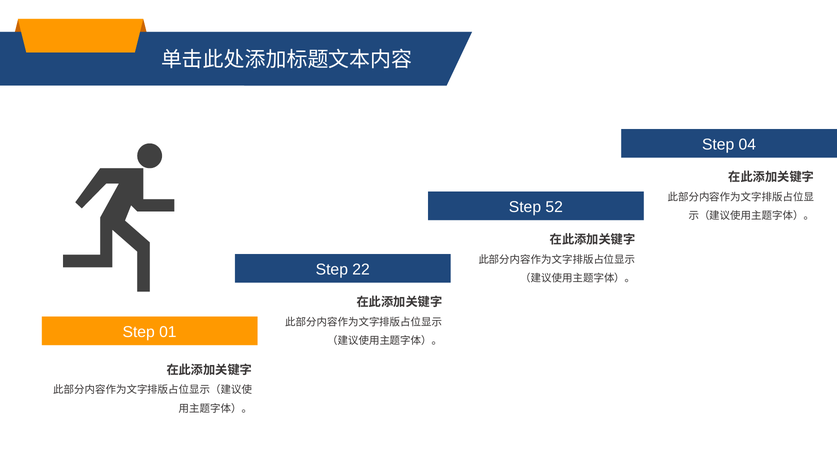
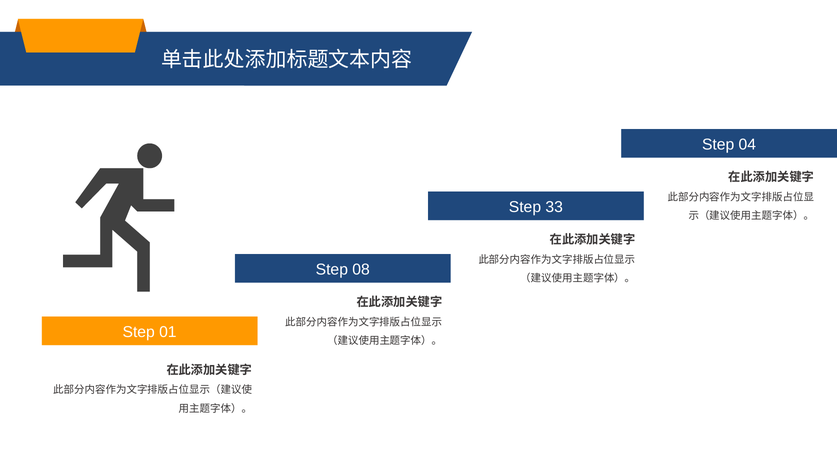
52: 52 -> 33
22: 22 -> 08
